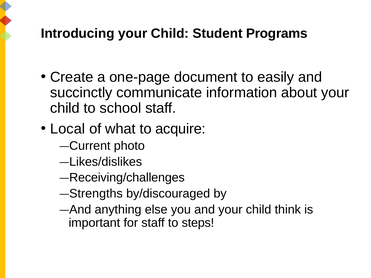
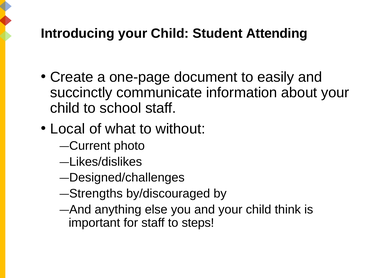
Programs: Programs -> Attending
acquire: acquire -> without
Receiving/challenges: Receiving/challenges -> Designed/challenges
